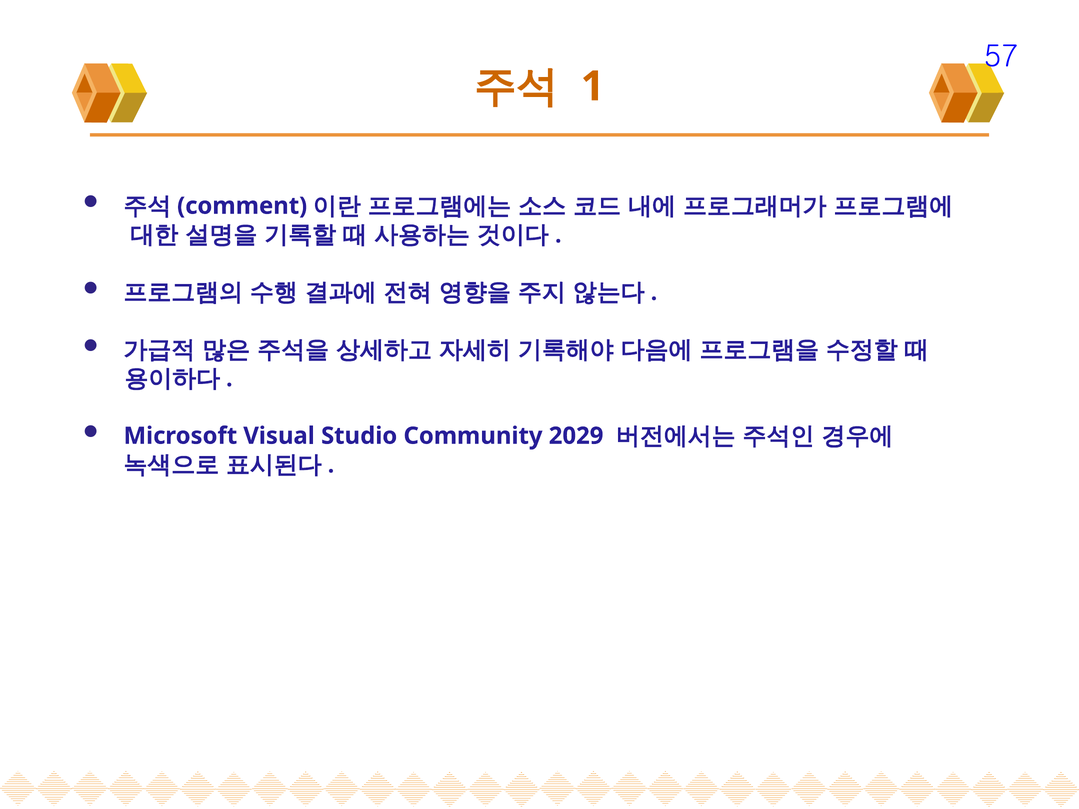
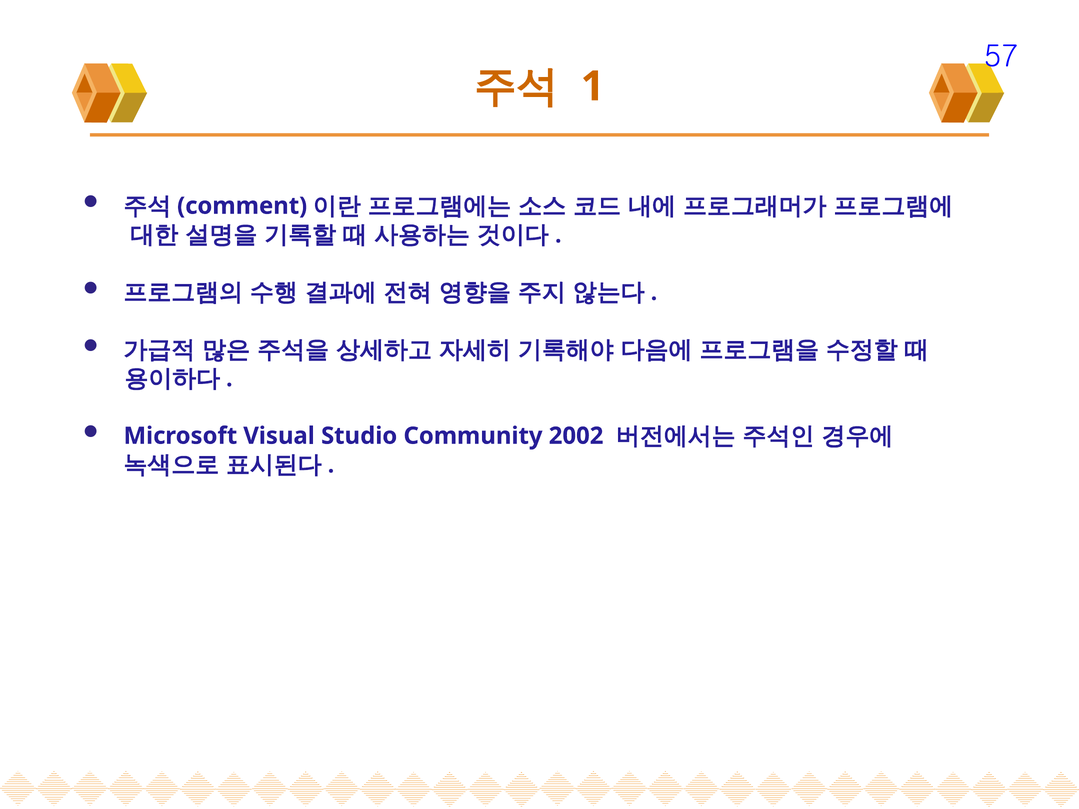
2029: 2029 -> 2002
